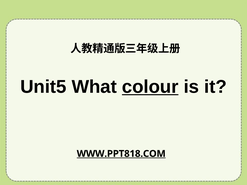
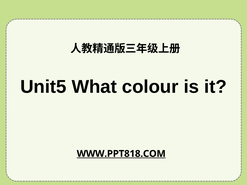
colour underline: present -> none
